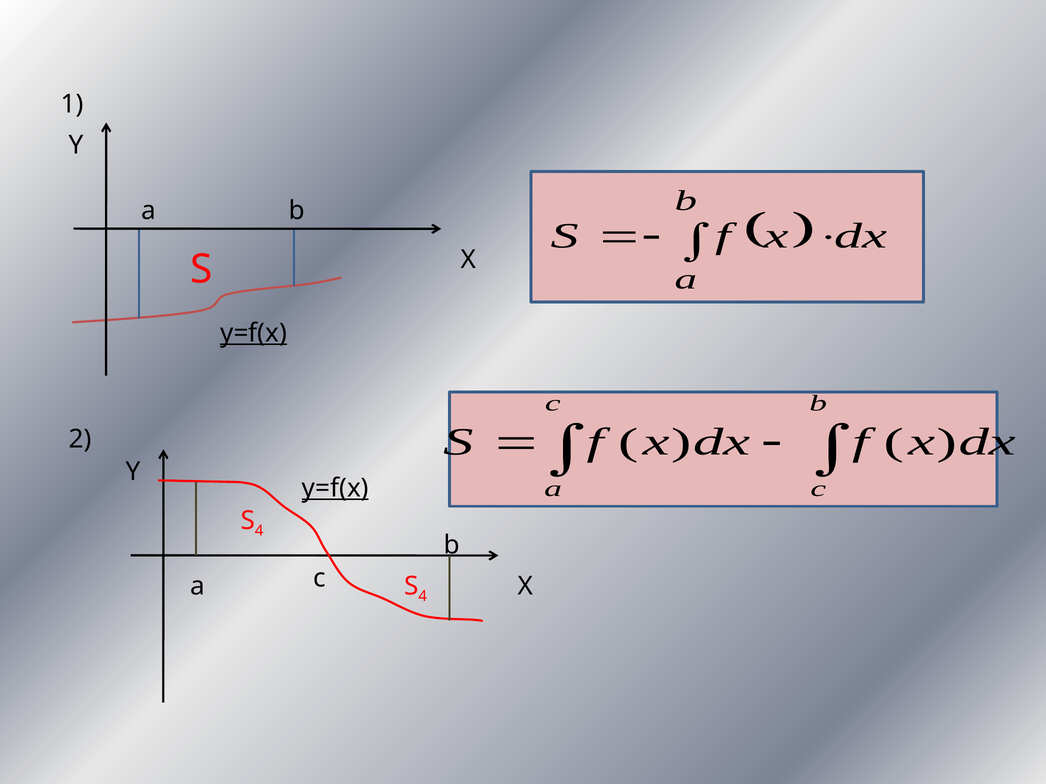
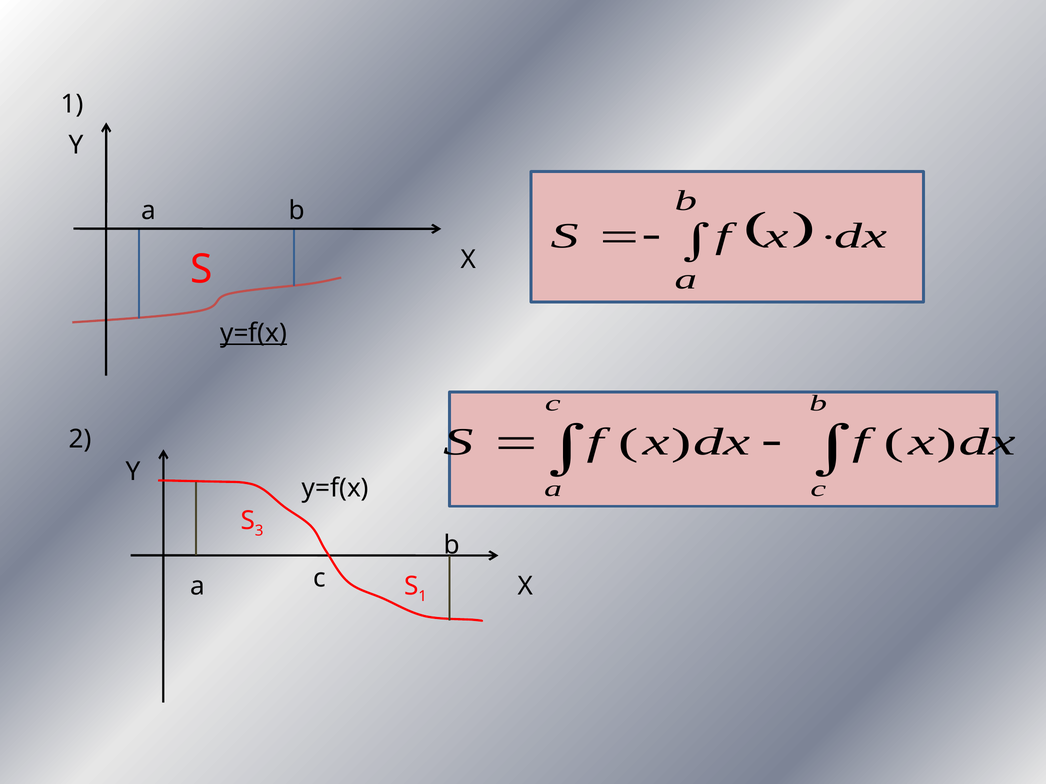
y=f(x at (335, 488) underline: present -> none
4 at (259, 531): 4 -> 3
4 at (423, 597): 4 -> 1
